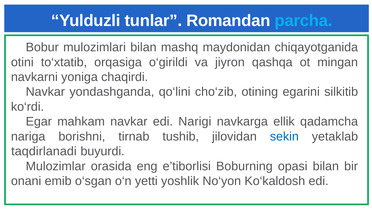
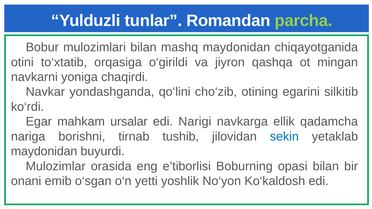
parcha colour: light blue -> light green
mahkam navkar: navkar -> ursalar
taqdirlanadi at (44, 152): taqdirlanadi -> maydonidan
